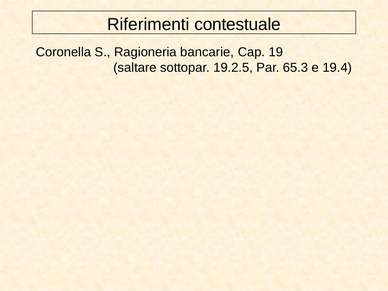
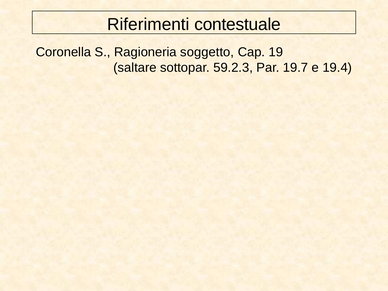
bancarie: bancarie -> soggetto
19.2.5: 19.2.5 -> 59.2.3
65.3: 65.3 -> 19.7
